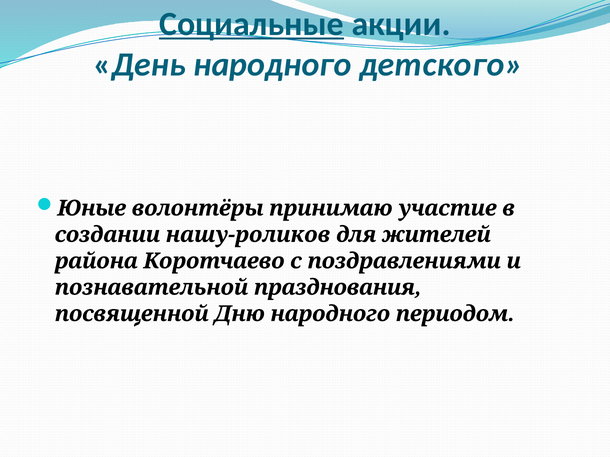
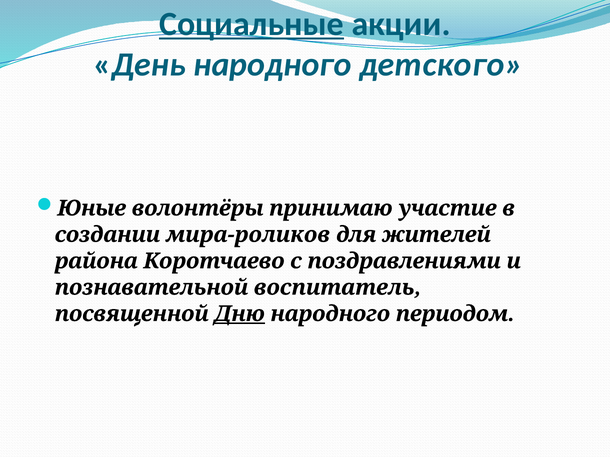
нашу-роликов: нашу-роликов -> мира-роликов
празднования: празднования -> воспитатель
Дню underline: none -> present
